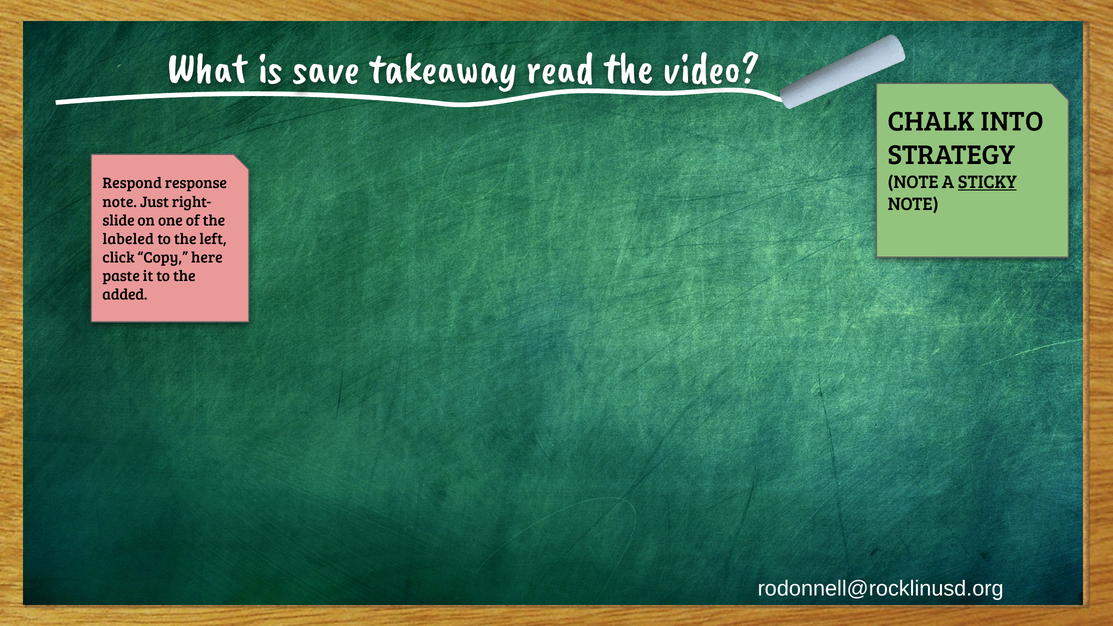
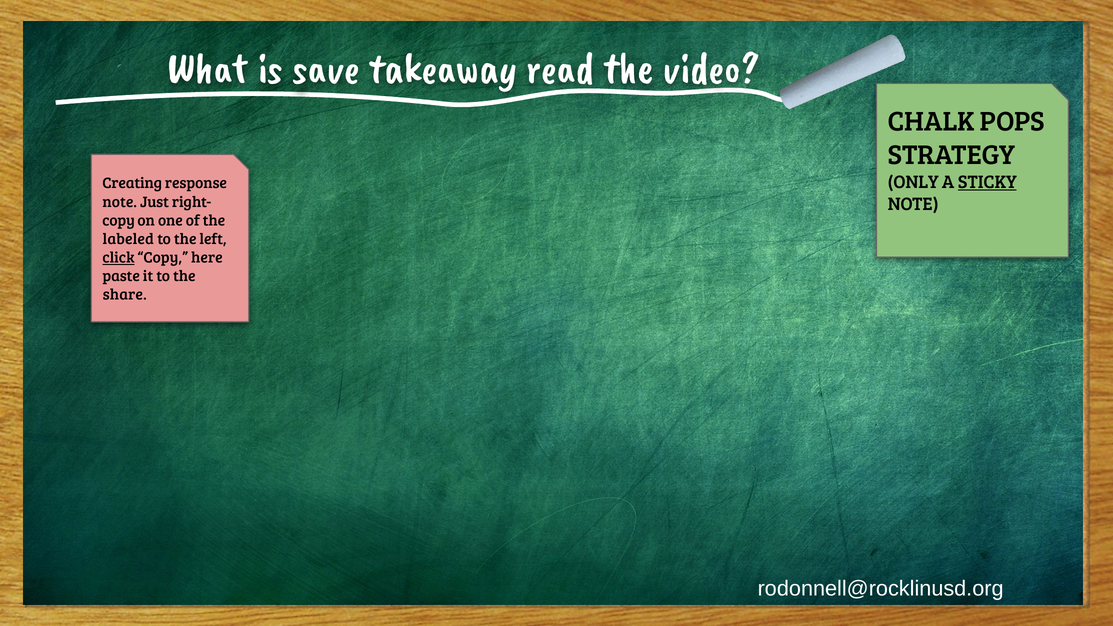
INTO: INTO -> POPS
NOTE at (913, 182): NOTE -> ONLY
Respond: Respond -> Creating
slide at (119, 221): slide -> copy
click underline: none -> present
added: added -> share
